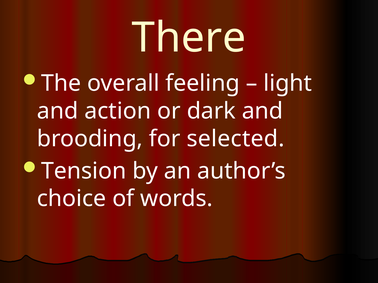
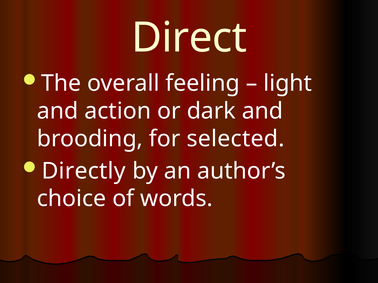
There: There -> Direct
Tension: Tension -> Directly
